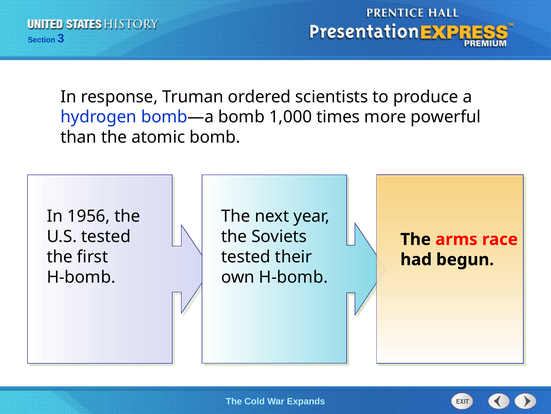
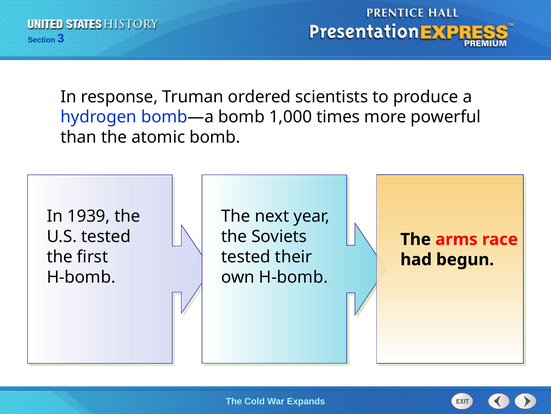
1956: 1956 -> 1939
